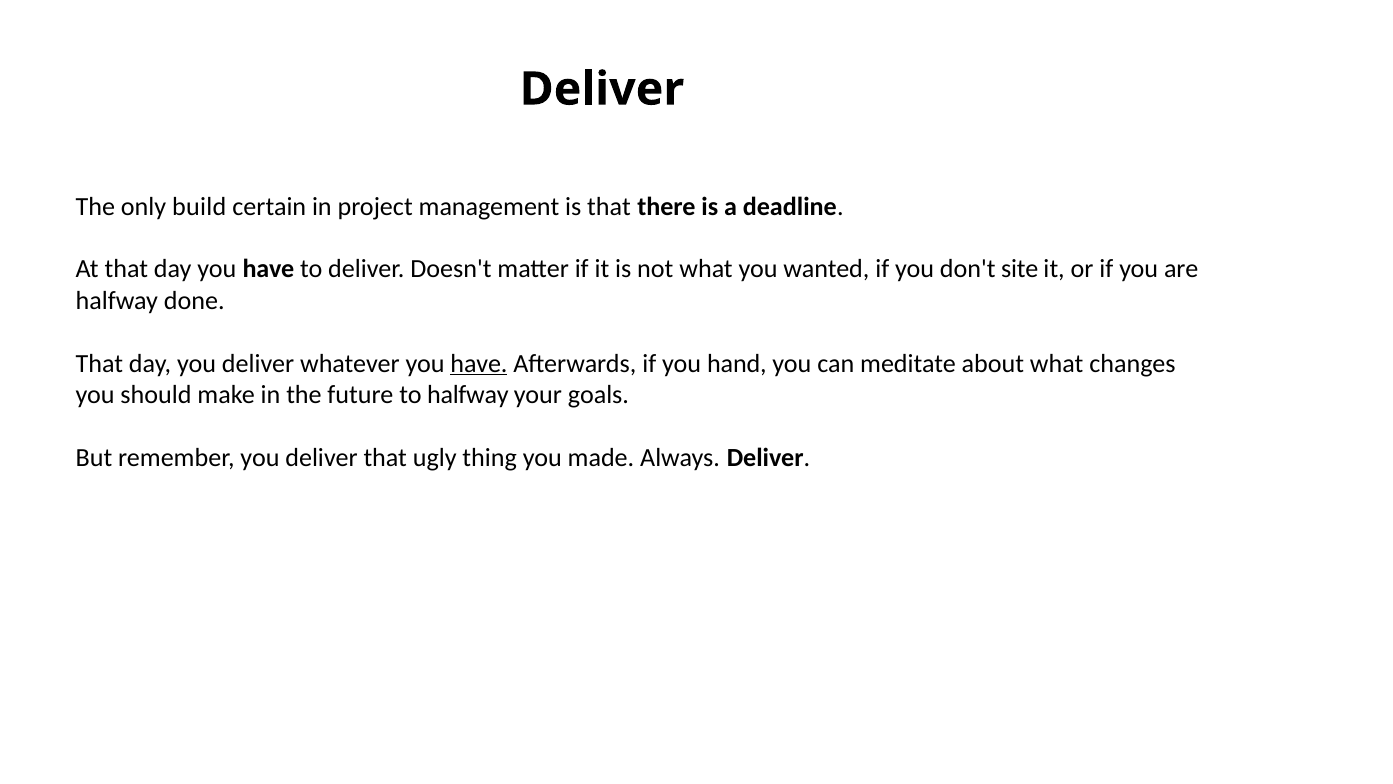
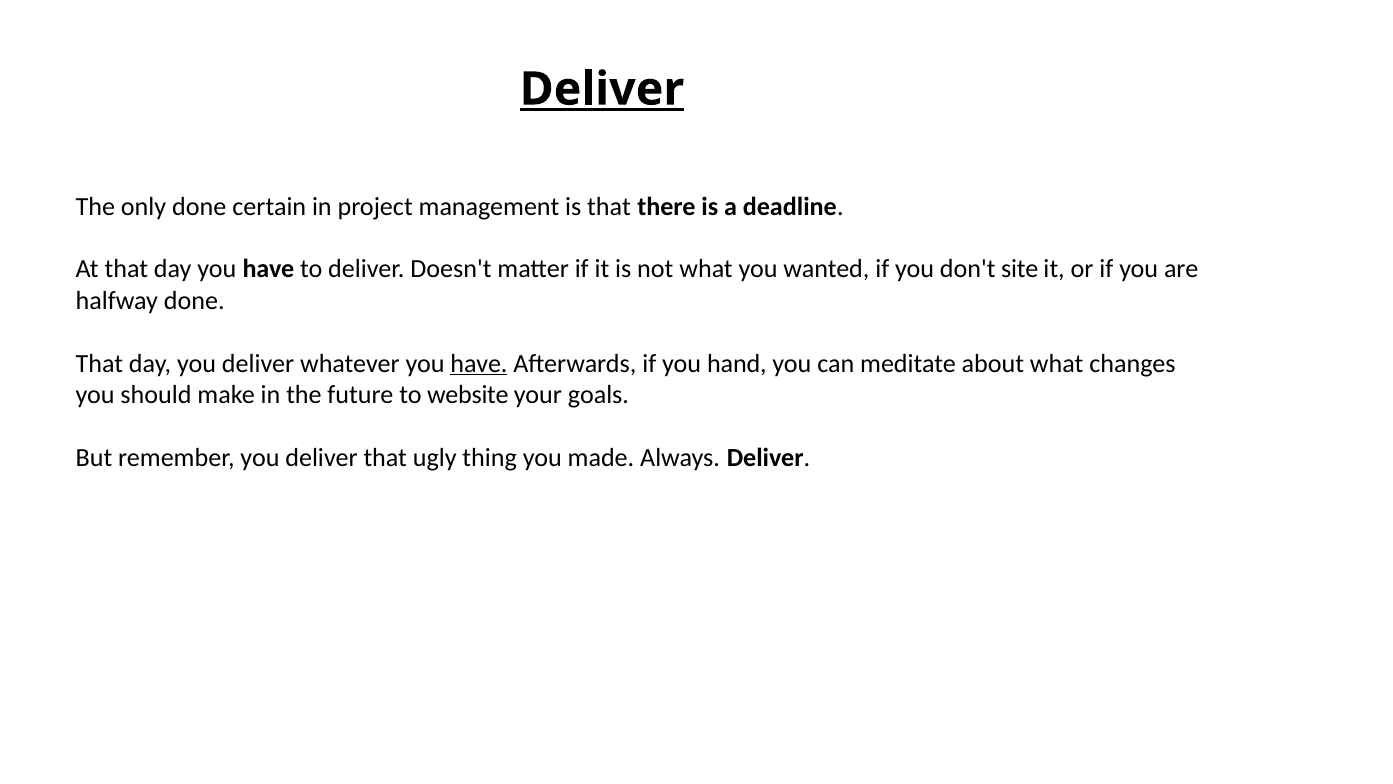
Deliver at (602, 89) underline: none -> present
only build: build -> done
to halfway: halfway -> website
